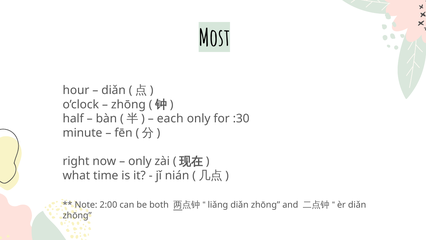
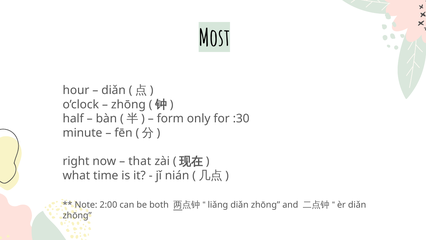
each: each -> form
only at (140, 161): only -> that
